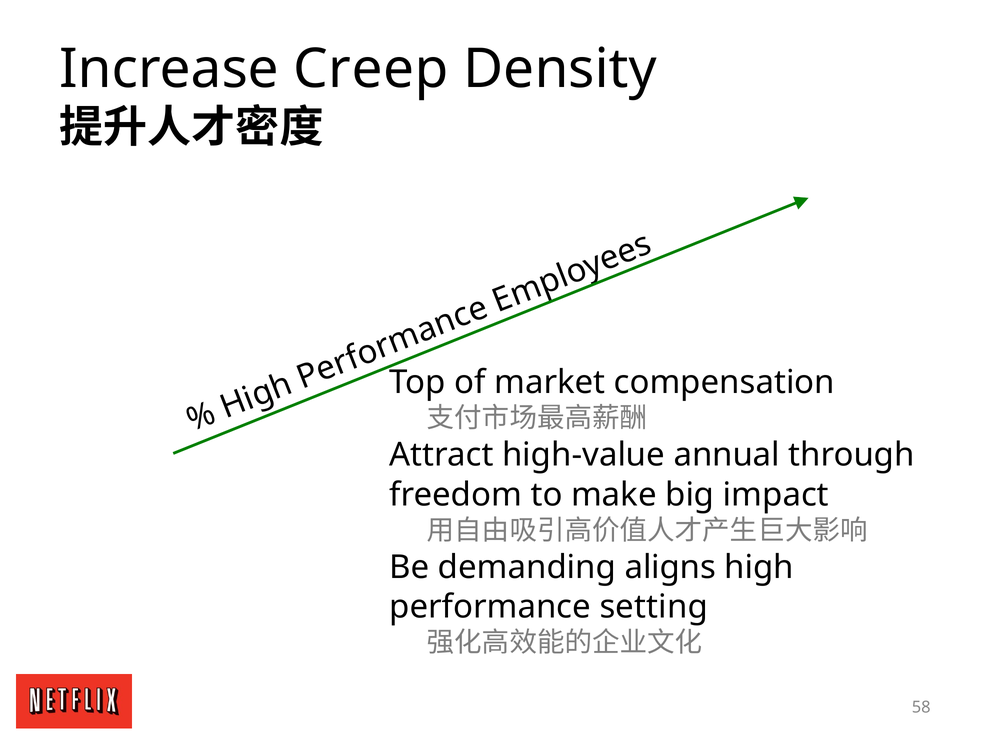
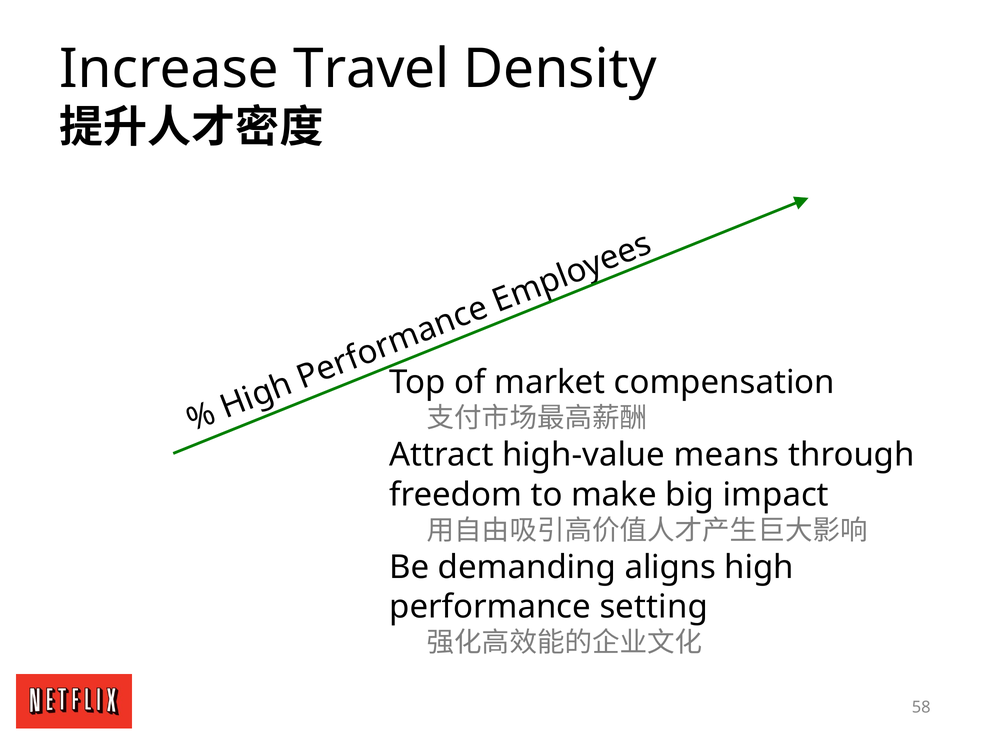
Creep: Creep -> Travel
annual: annual -> means
